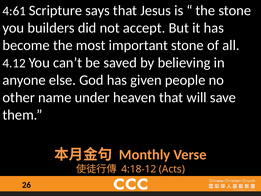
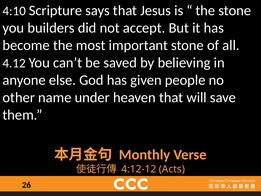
4:61: 4:61 -> 4:10
4:18-12: 4:18-12 -> 4:12-12
